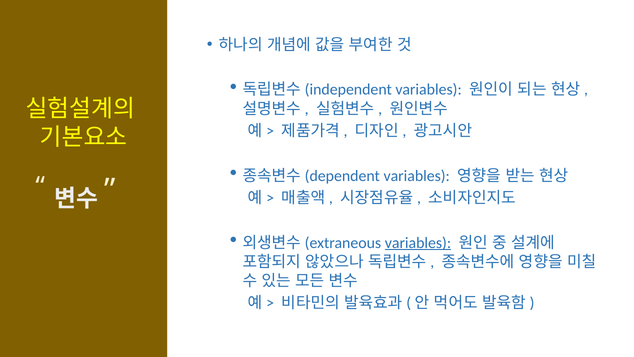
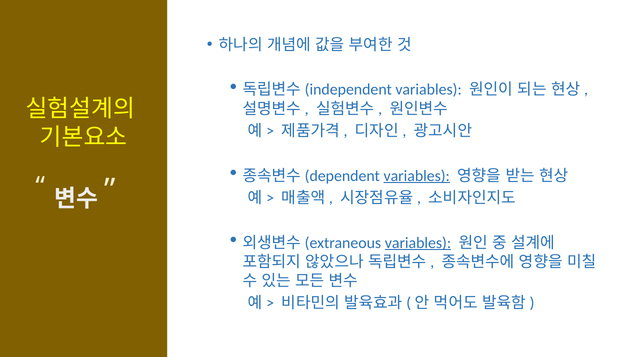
variables at (417, 176) underline: none -> present
